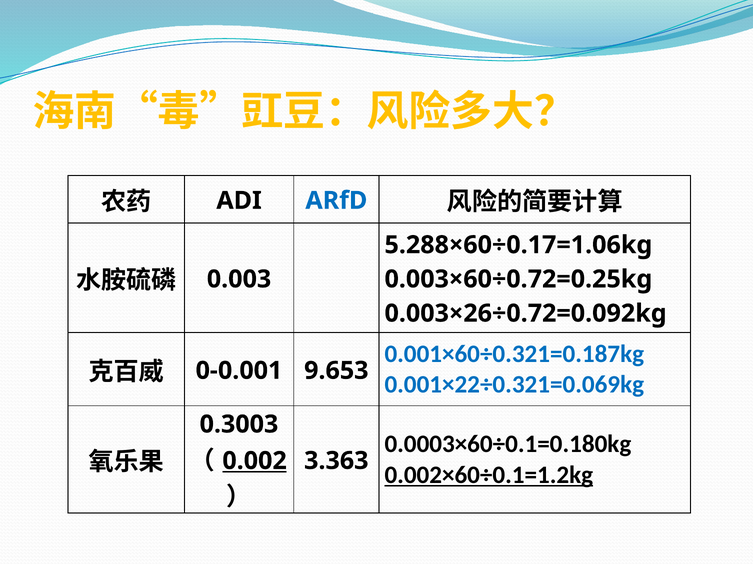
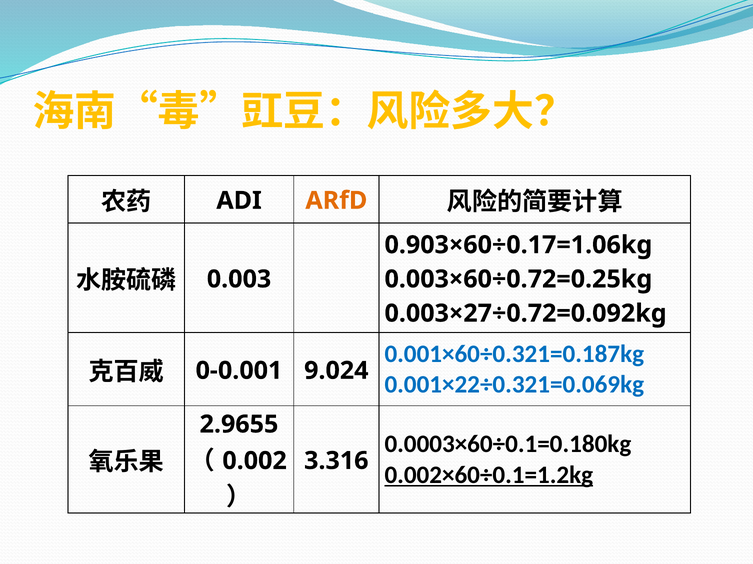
ARfD colour: blue -> orange
5.288×60÷0.17=1.06kg: 5.288×60÷0.17=1.06kg -> 0.903×60÷0.17=1.06kg
0.003×26÷0.72=0.092kg: 0.003×26÷0.72=0.092kg -> 0.003×27÷0.72=0.092kg
9.653: 9.653 -> 9.024
0.3003: 0.3003 -> 2.9655
0.002 underline: present -> none
3.363: 3.363 -> 3.316
